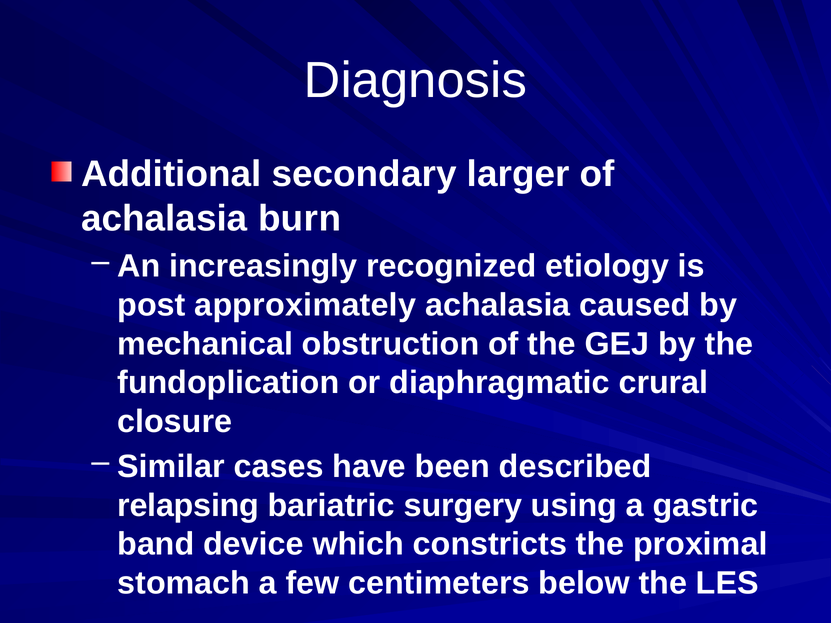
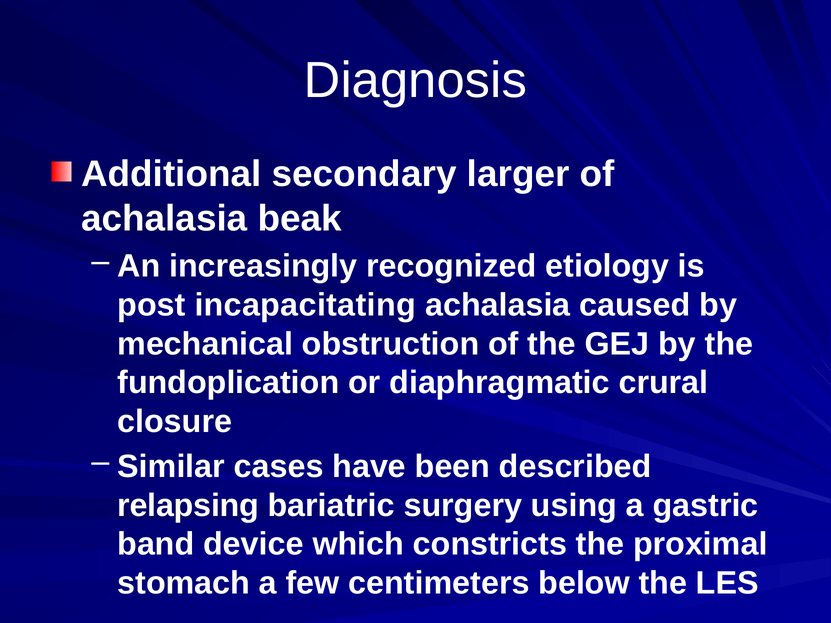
burn: burn -> beak
approximately: approximately -> incapacitating
